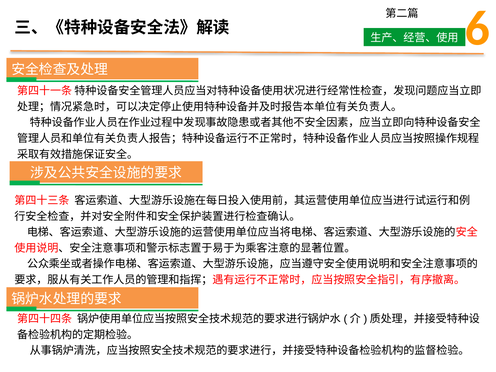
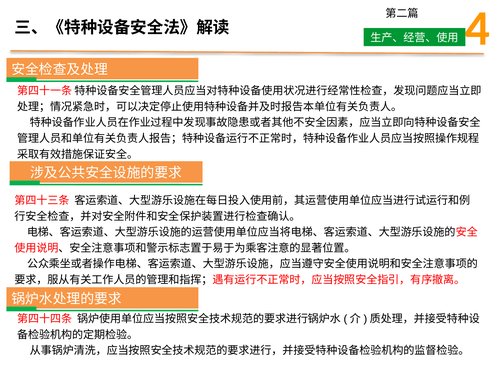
6: 6 -> 4
